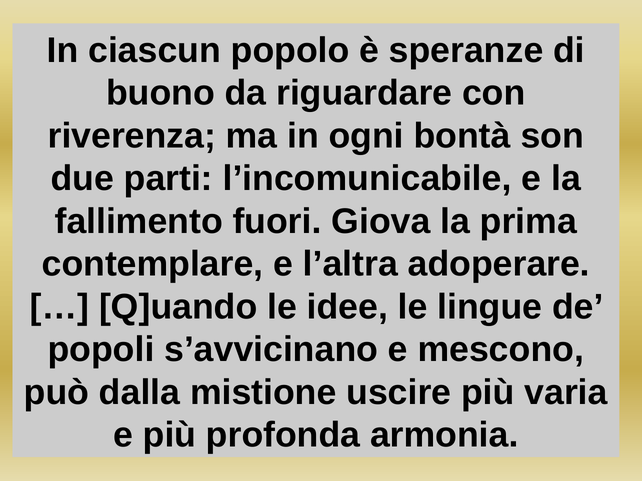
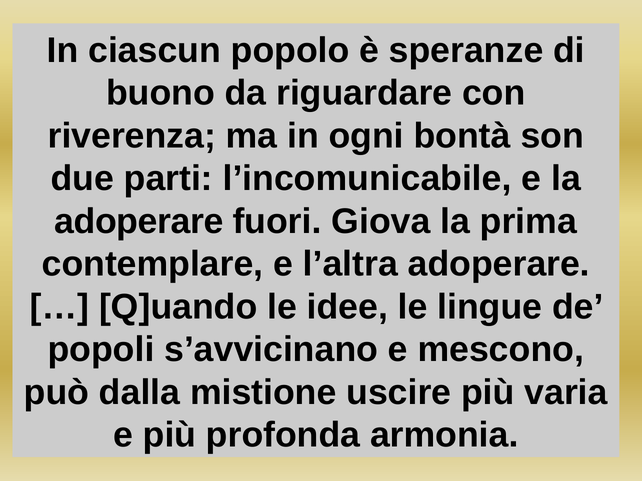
fallimento at (139, 222): fallimento -> adoperare
